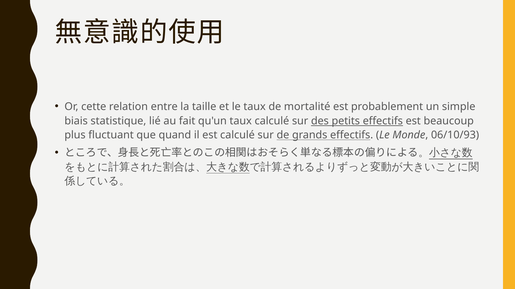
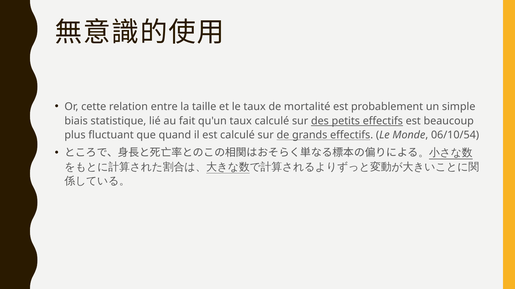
06/10/93: 06/10/93 -> 06/10/54
